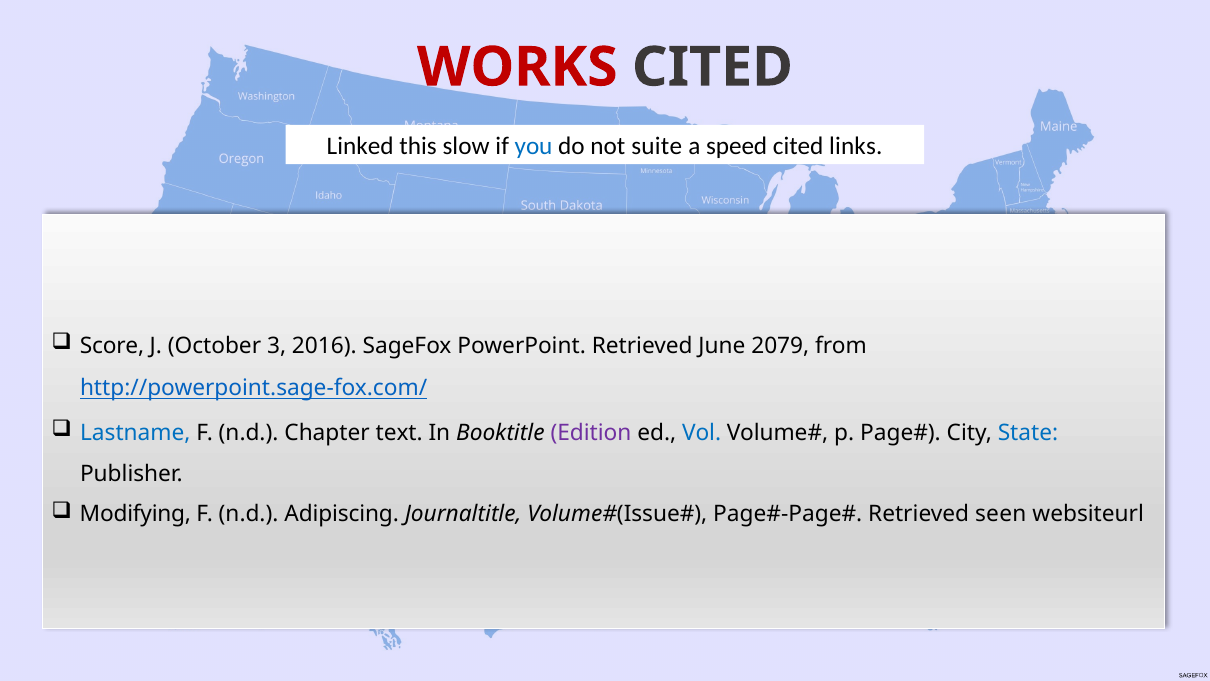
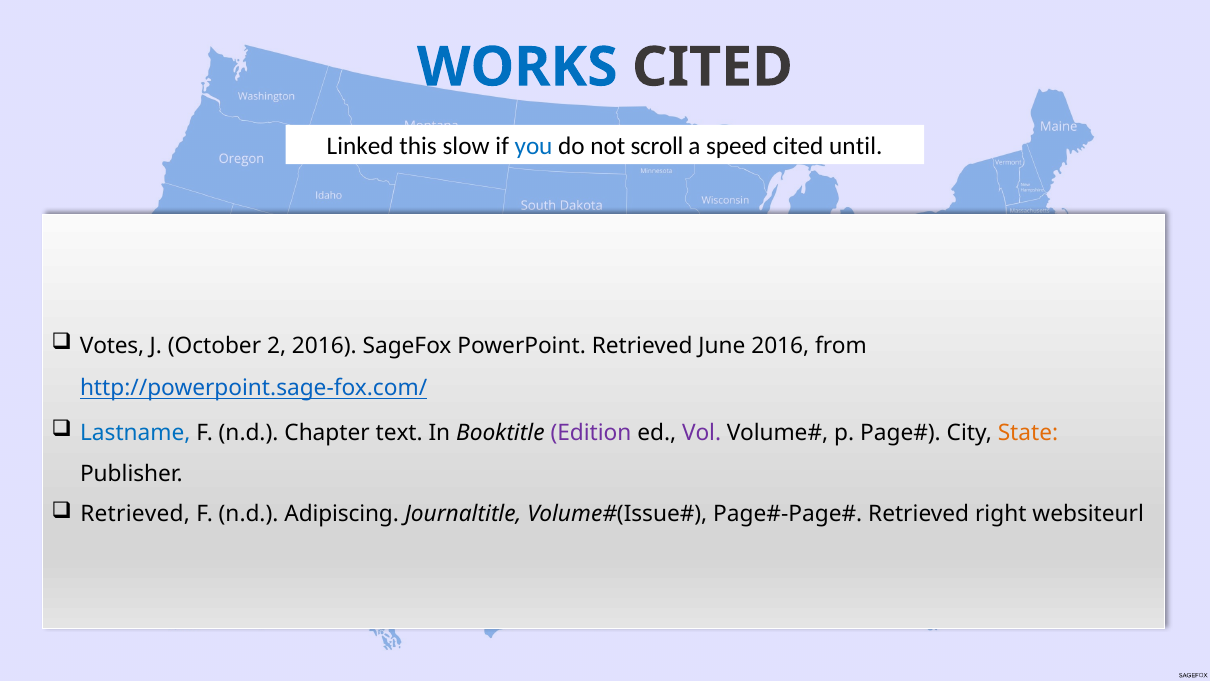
WORKS colour: red -> blue
suite: suite -> scroll
links: links -> until
Score: Score -> Votes
3: 3 -> 2
June 2079: 2079 -> 2016
Vol colour: blue -> purple
State colour: blue -> orange
Modifying at (135, 514): Modifying -> Retrieved
seen: seen -> right
